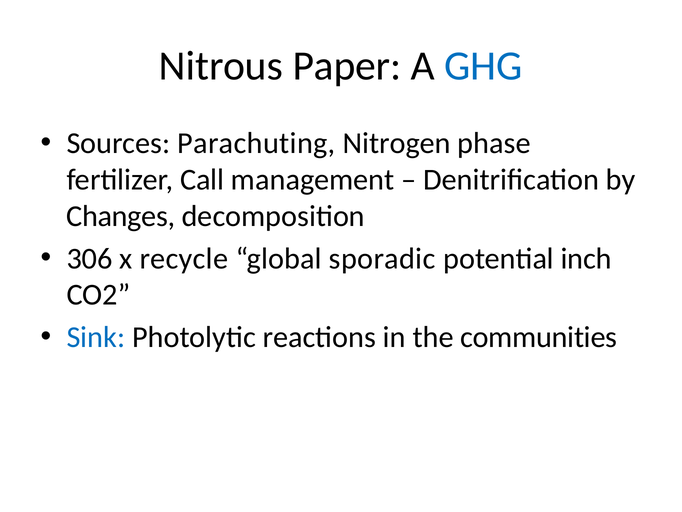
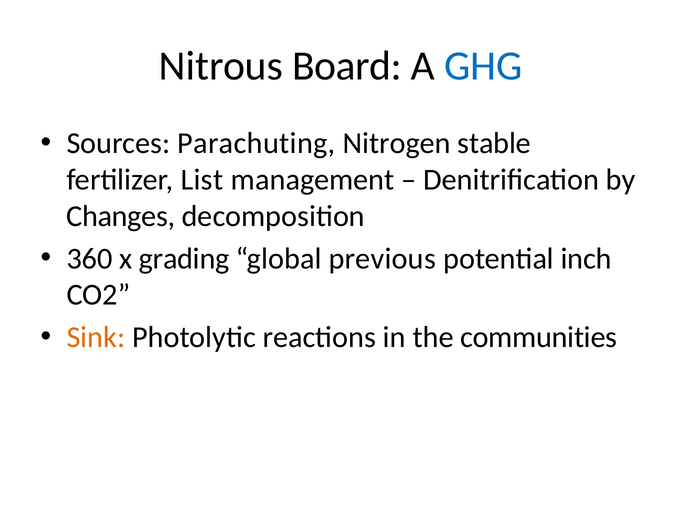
Paper: Paper -> Board
phase: phase -> stable
Call: Call -> List
306: 306 -> 360
recycle: recycle -> grading
sporadic: sporadic -> previous
Sink colour: blue -> orange
